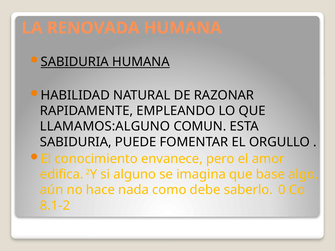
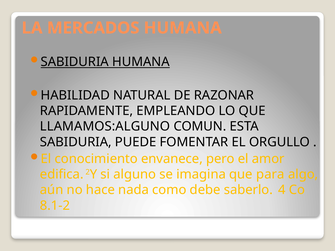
RENOVADA: RENOVADA -> MERCADOS
base: base -> para
0: 0 -> 4
